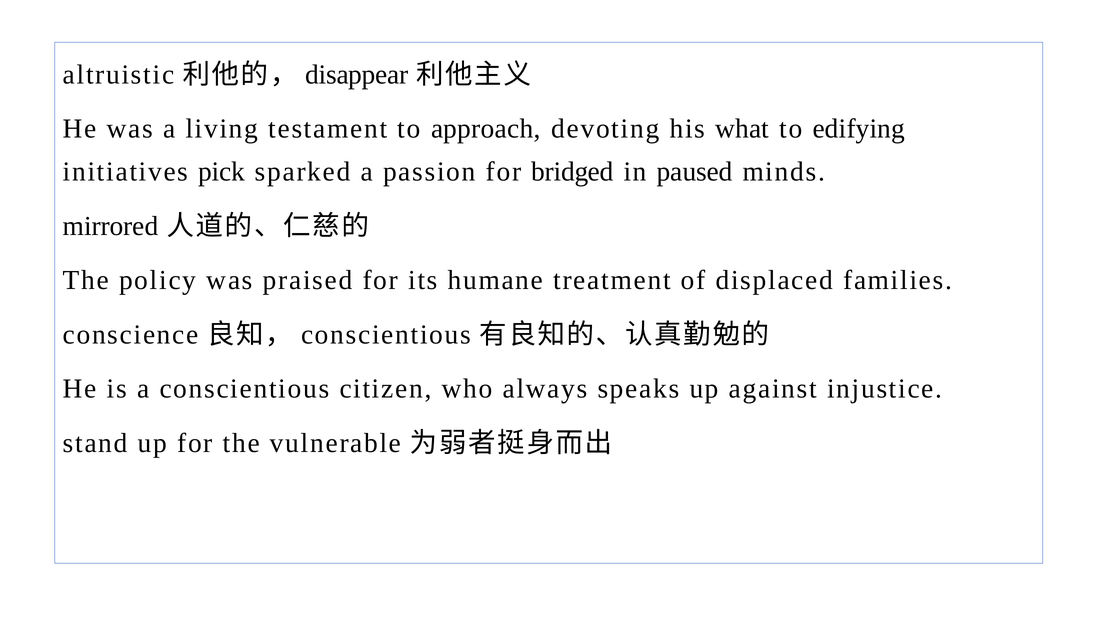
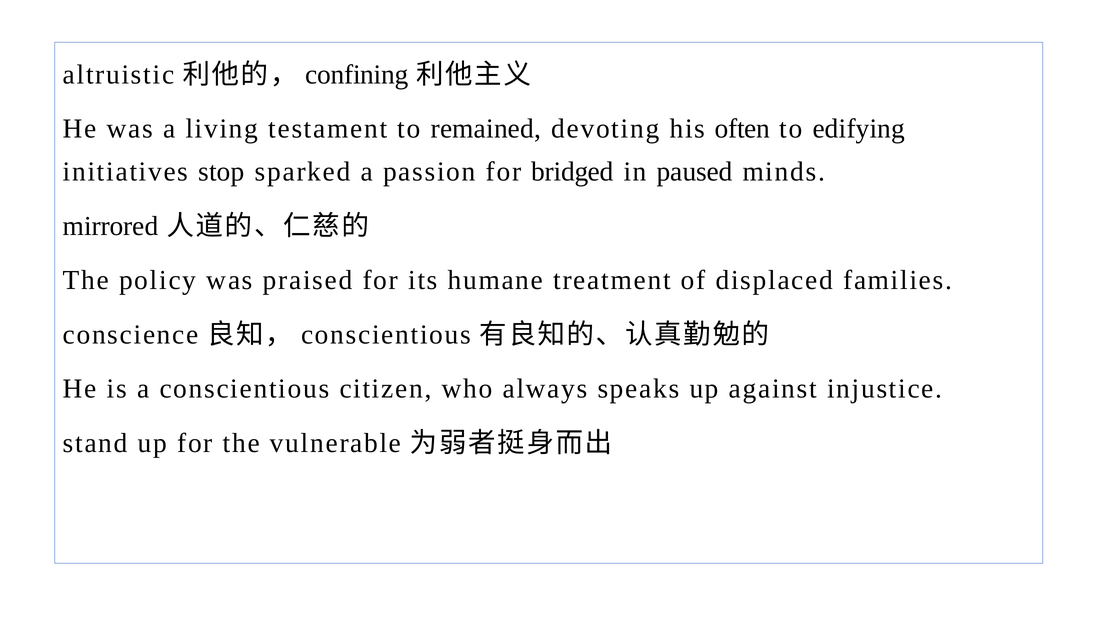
disappear: disappear -> confining
approach: approach -> remained
what: what -> often
pick: pick -> stop
